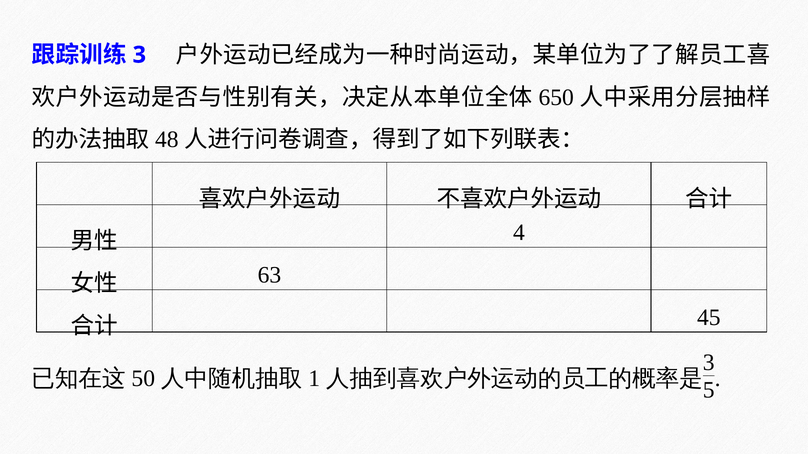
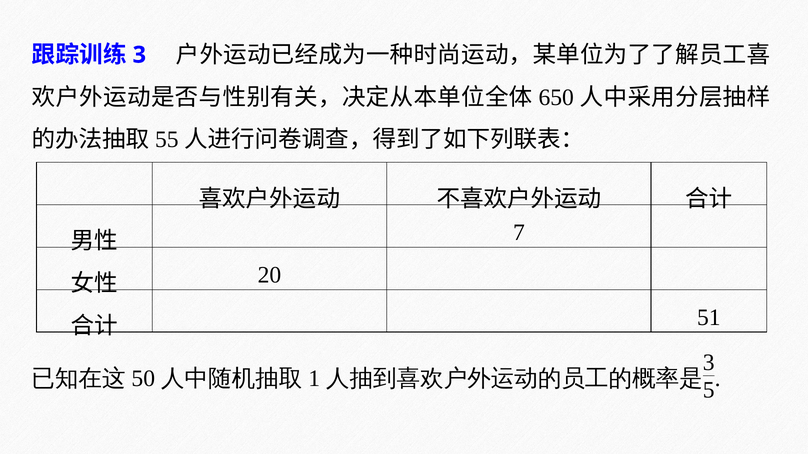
48: 48 -> 55
4: 4 -> 7
63: 63 -> 20
45: 45 -> 51
